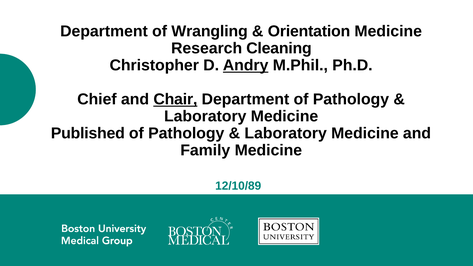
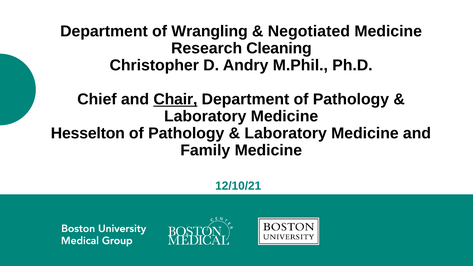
Orientation: Orientation -> Negotiated
Andry underline: present -> none
Published: Published -> Hesselton
12/10/89: 12/10/89 -> 12/10/21
